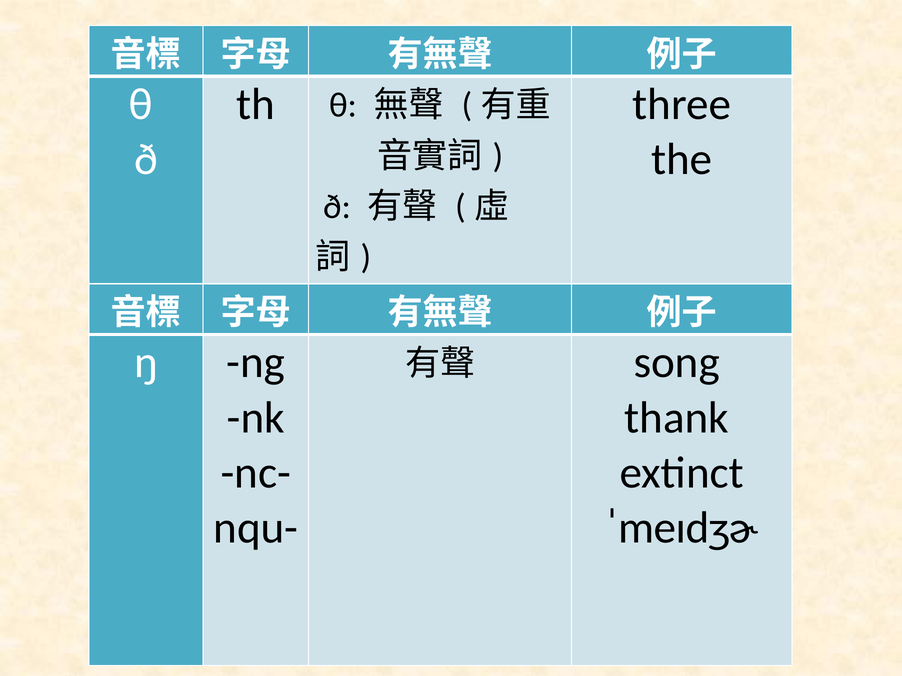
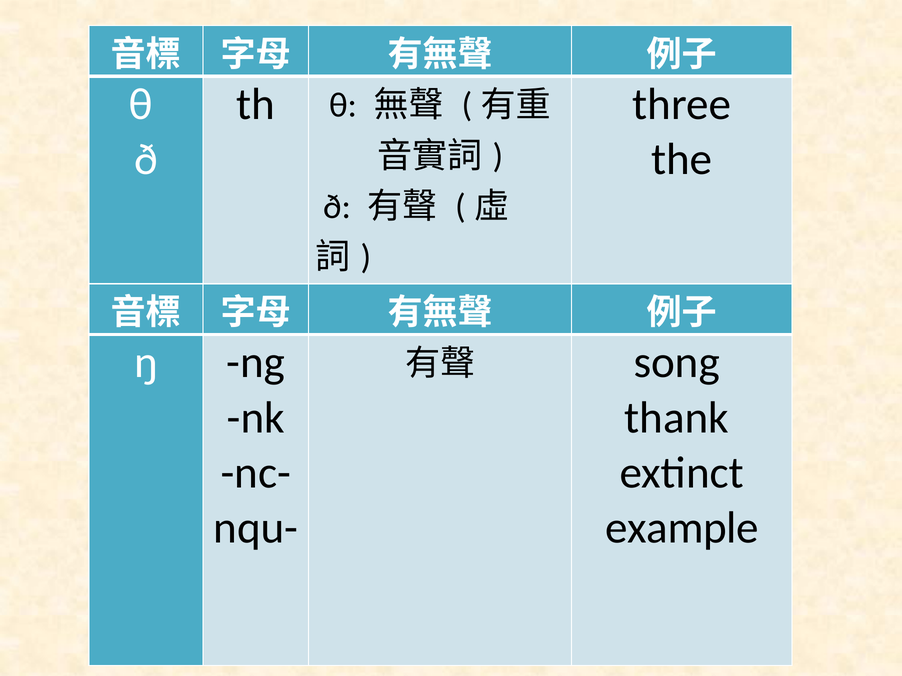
ˈmeɪdʒɚ: ˈmeɪdʒɚ -> example
